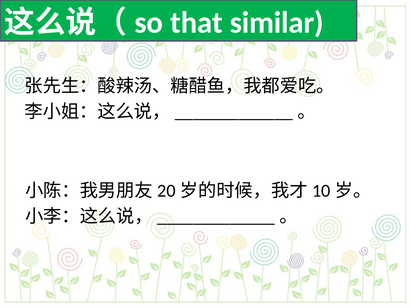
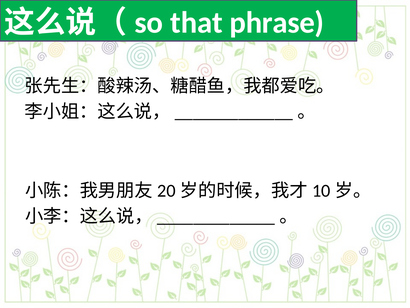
similar: similar -> phrase
